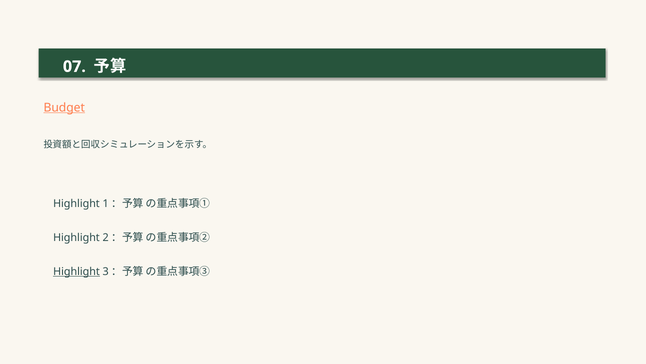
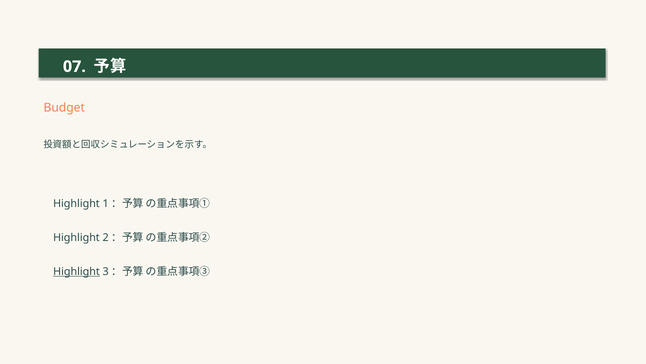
Budget underline: present -> none
